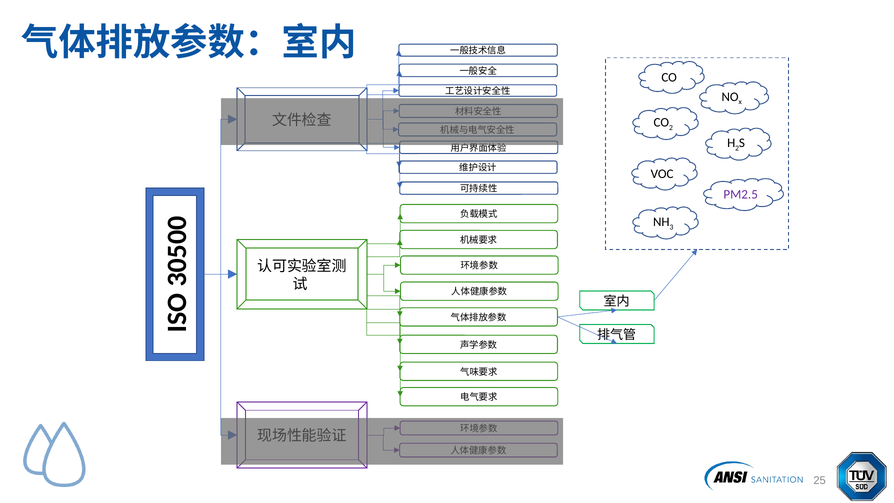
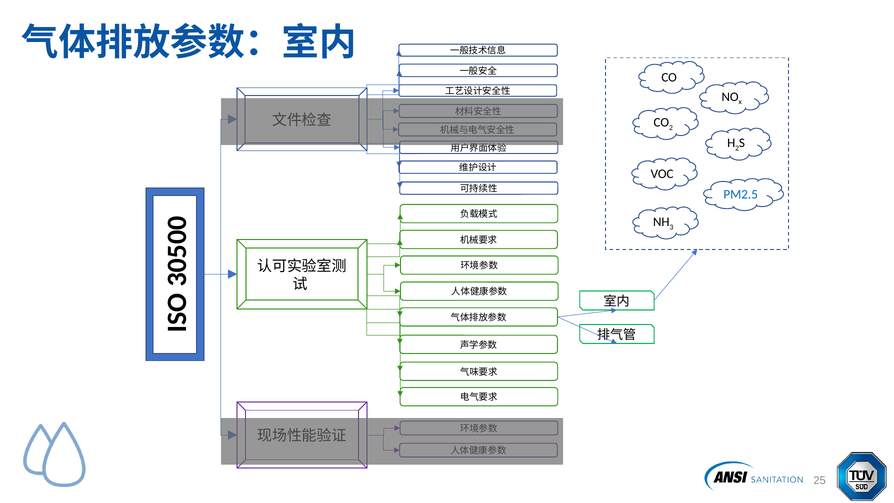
PM2.5 colour: purple -> blue
